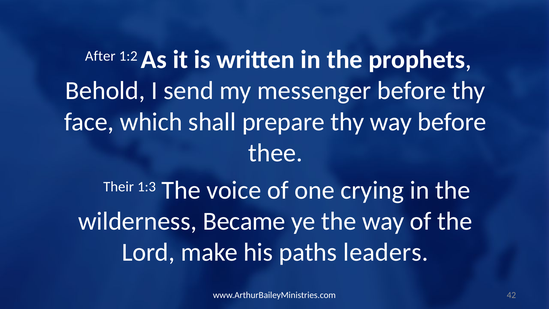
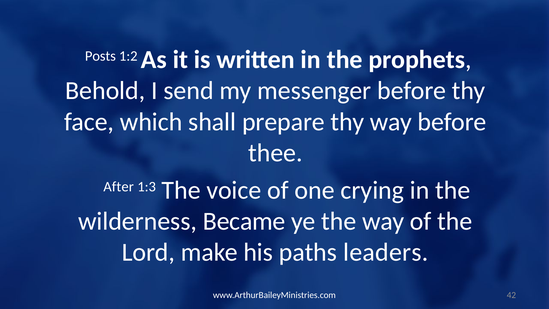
After: After -> Posts
Their: Their -> After
